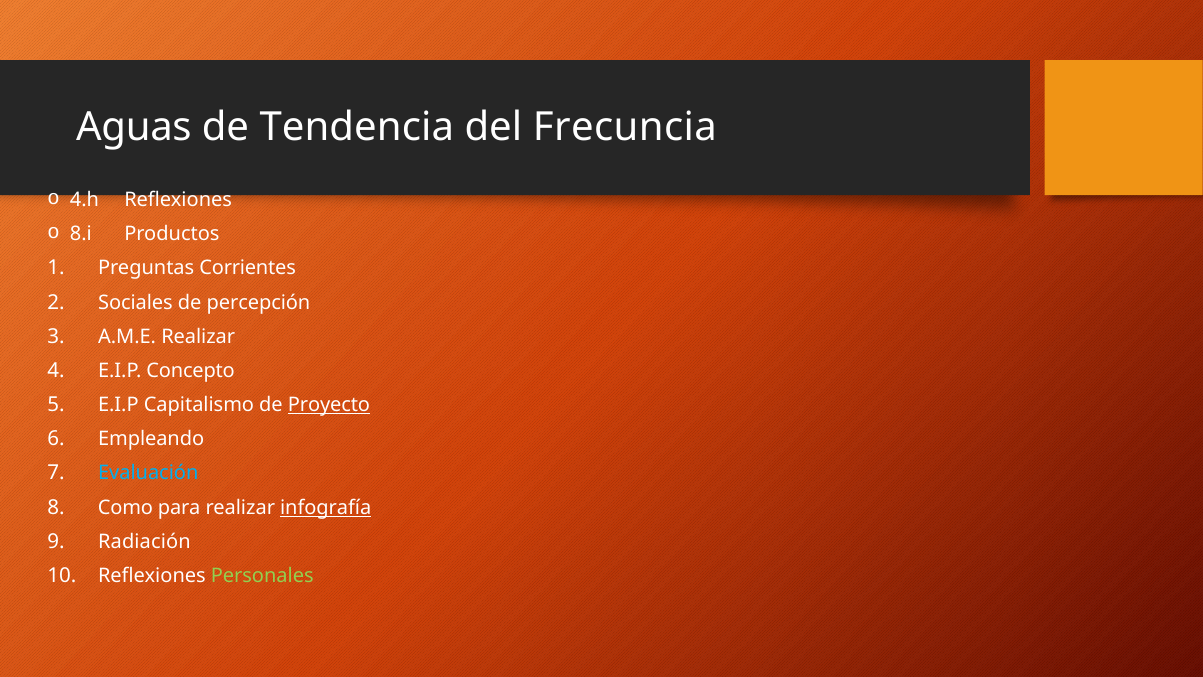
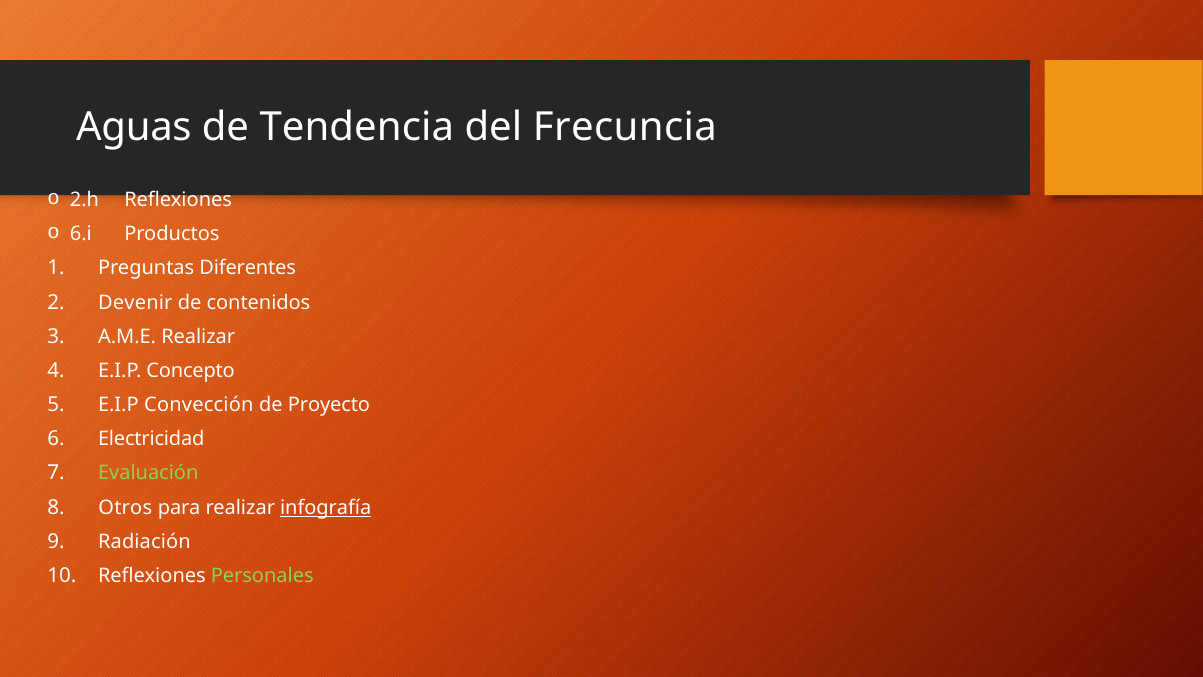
4.h: 4.h -> 2.h
8.i: 8.i -> 6.i
Corrientes: Corrientes -> Diferentes
Sociales: Sociales -> Devenir
percepción: percepción -> contenidos
Capitalismo: Capitalismo -> Convección
Proyecto underline: present -> none
Empleando: Empleando -> Electricidad
Evaluación colour: light blue -> light green
Como: Como -> Otros
